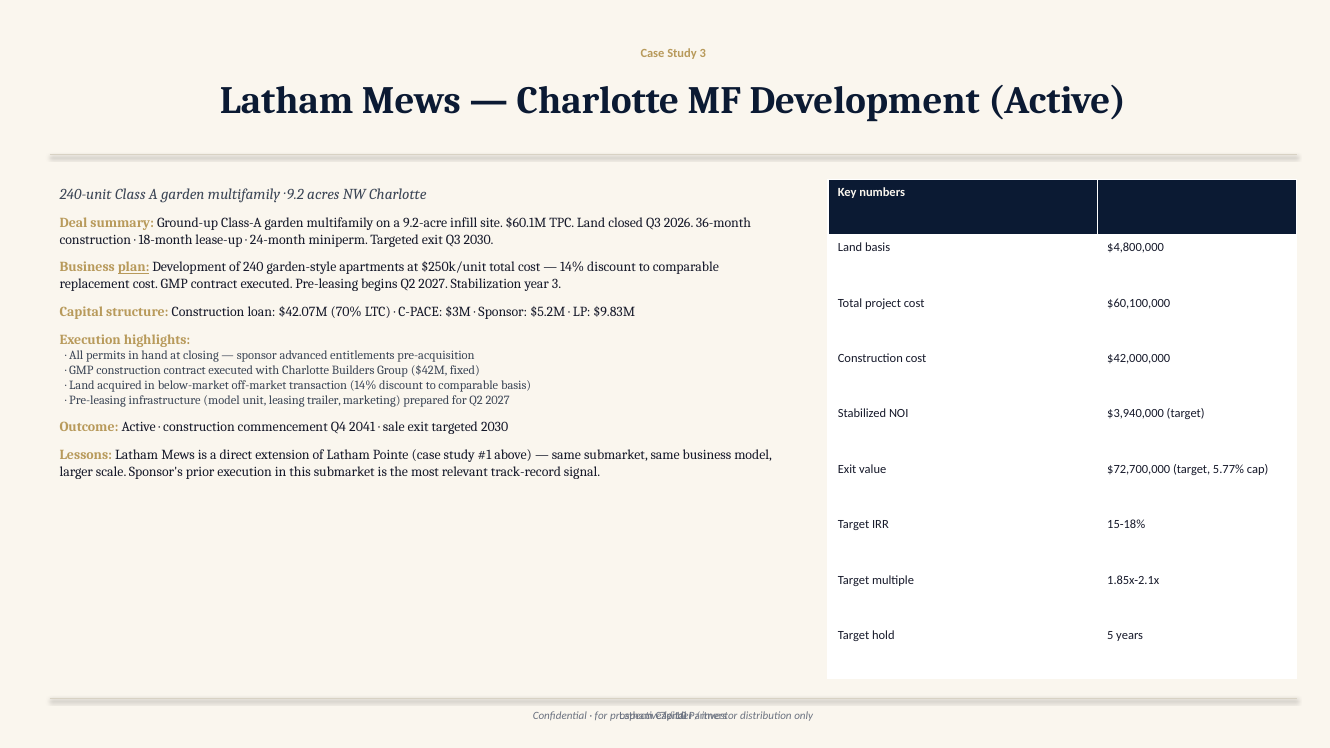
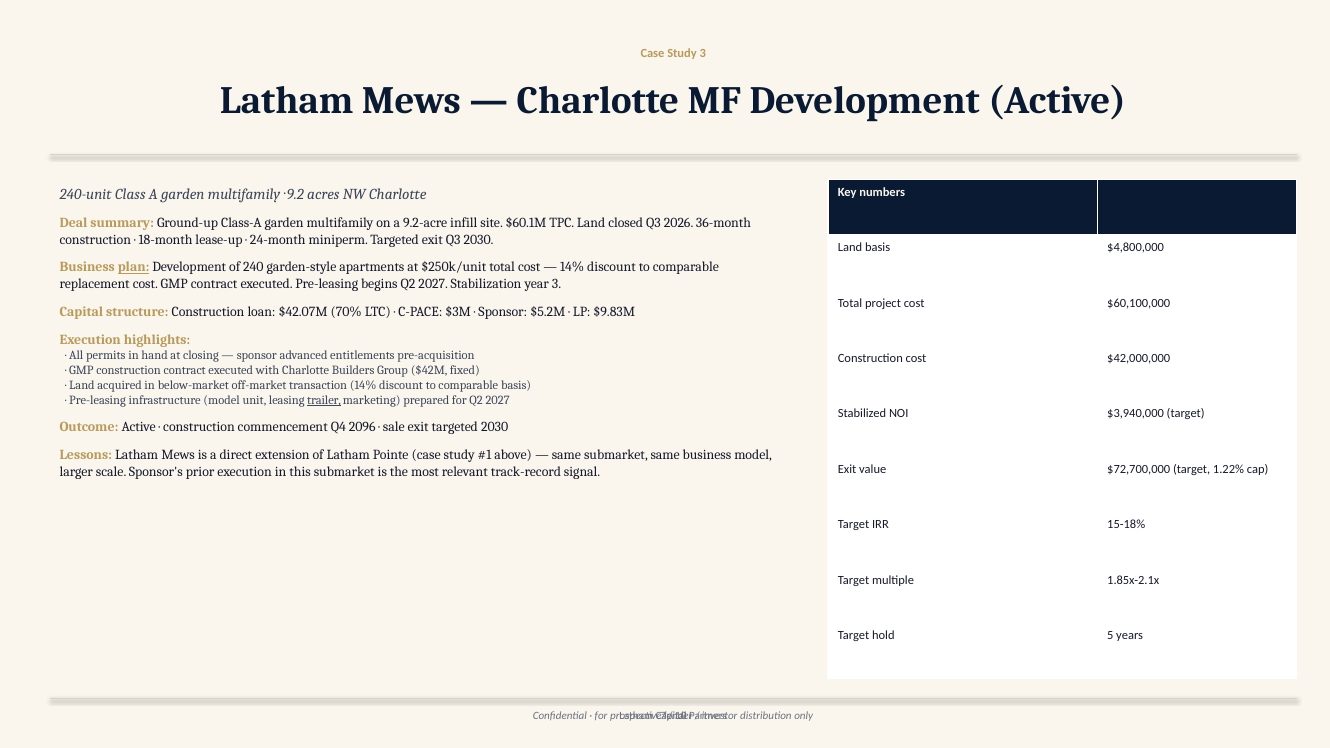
trailer underline: none -> present
2041: 2041 -> 2096
5.77%: 5.77% -> 1.22%
